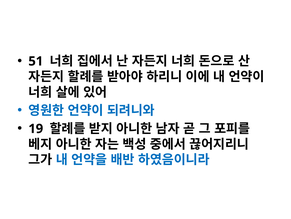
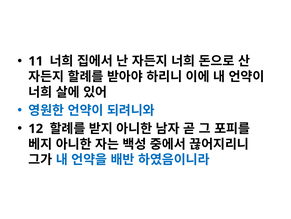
51: 51 -> 11
19: 19 -> 12
